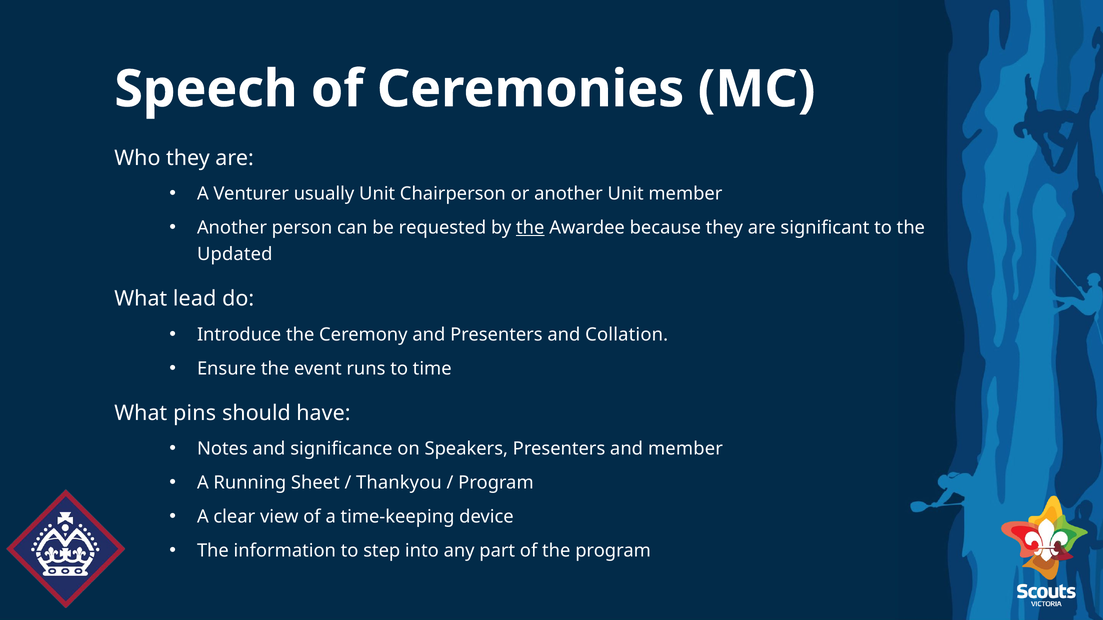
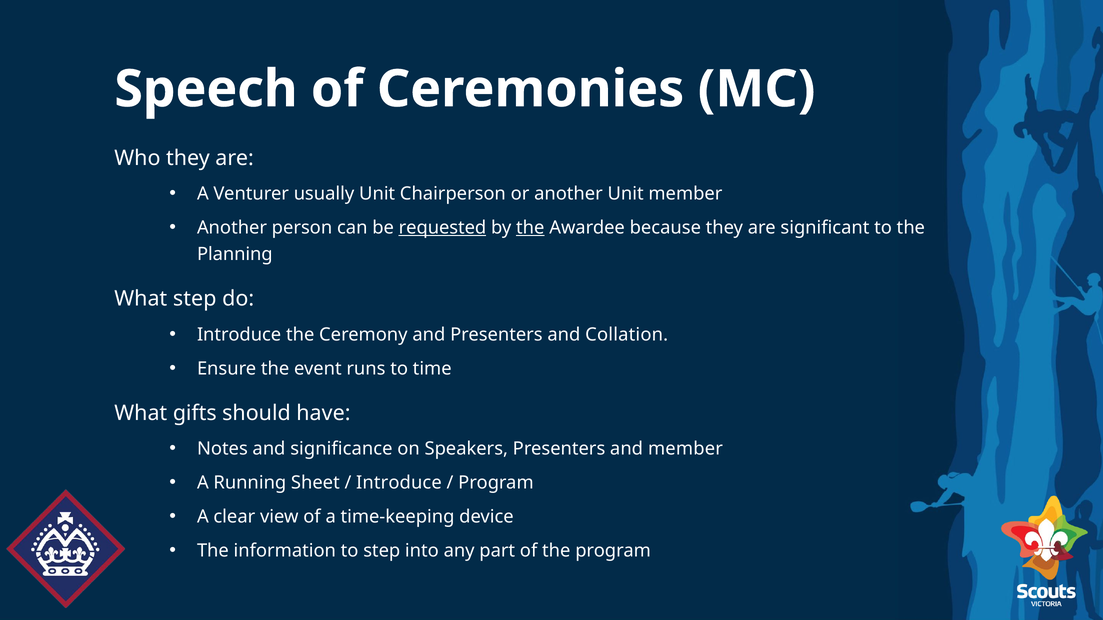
requested underline: none -> present
Updated: Updated -> Planning
What lead: lead -> step
pins: pins -> gifts
Thankyou at (399, 483): Thankyou -> Introduce
